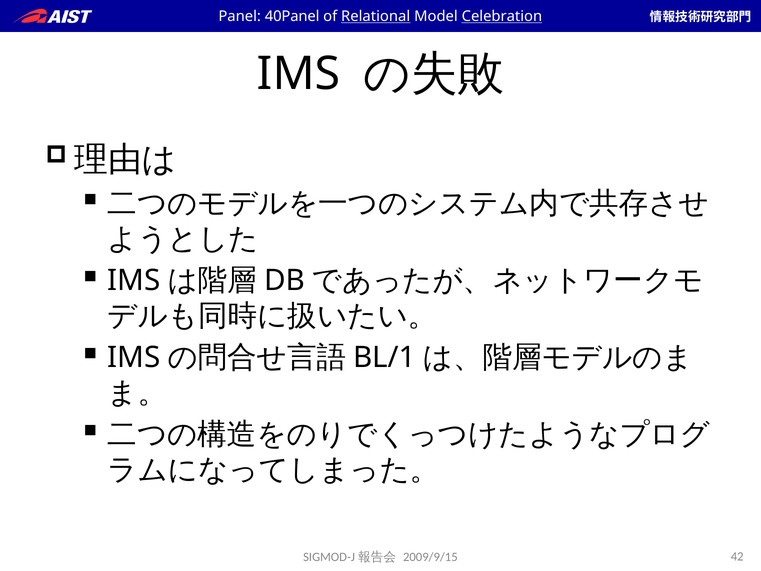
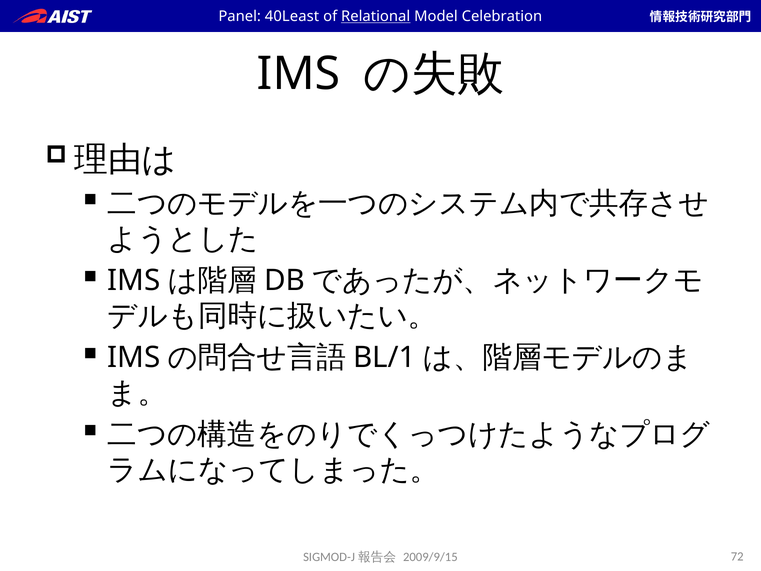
40Panel: 40Panel -> 40Least
Celebration underline: present -> none
42: 42 -> 72
